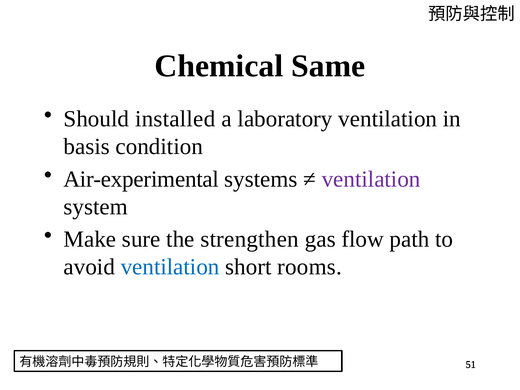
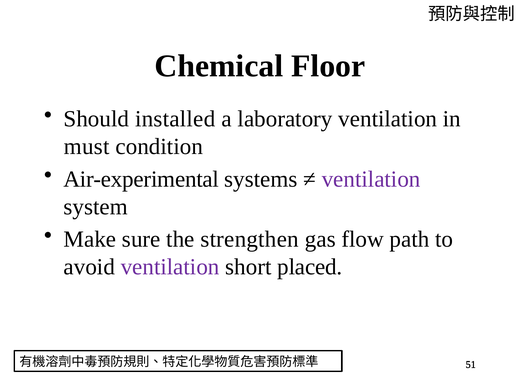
Same: Same -> Floor
basis: basis -> must
ventilation at (170, 267) colour: blue -> purple
rooms: rooms -> placed
